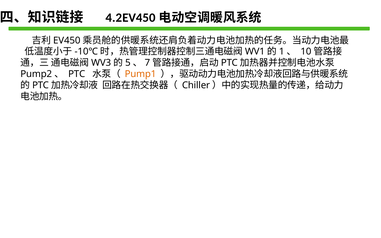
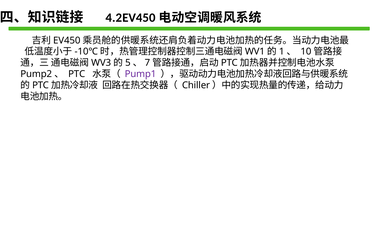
Pump1 colour: orange -> purple
